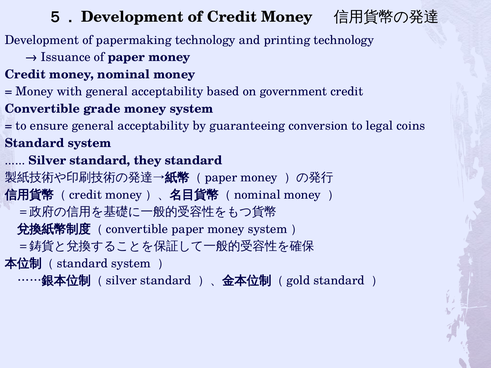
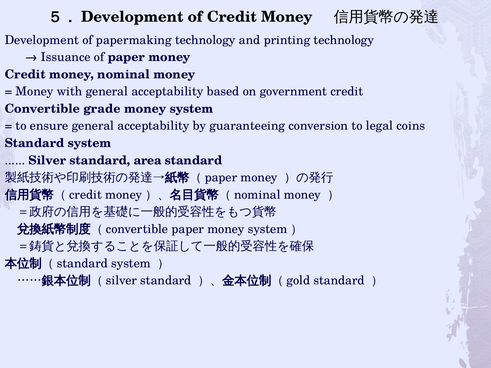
they: they -> area
